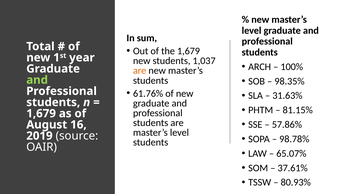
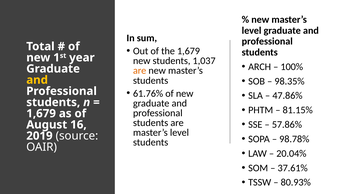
and at (37, 80) colour: light green -> yellow
31.63%: 31.63% -> 47.86%
65.07%: 65.07% -> 20.04%
